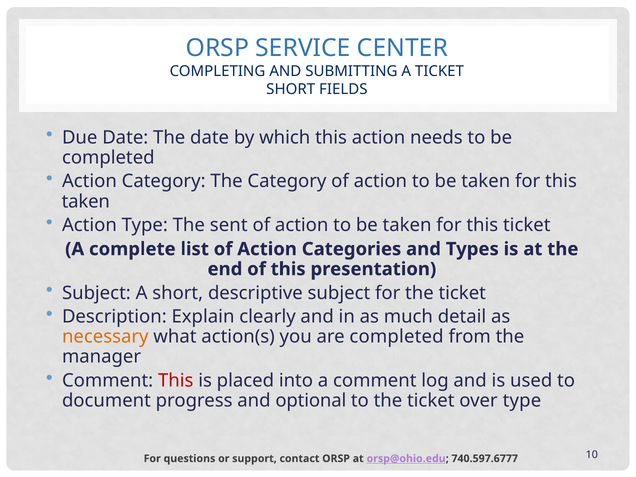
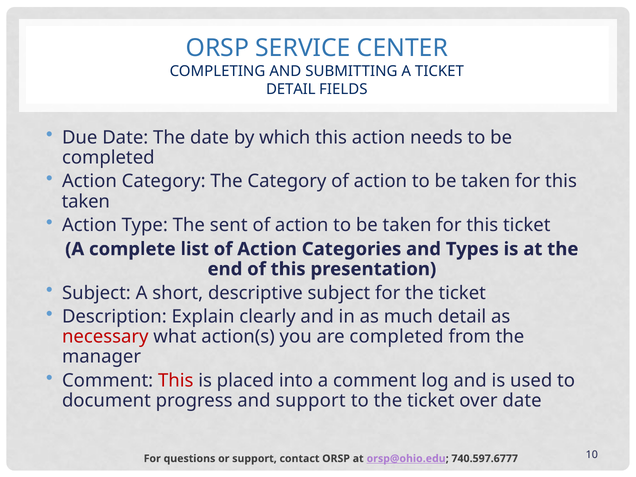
SHORT at (291, 89): SHORT -> DETAIL
necessary colour: orange -> red
and optional: optional -> support
over type: type -> date
